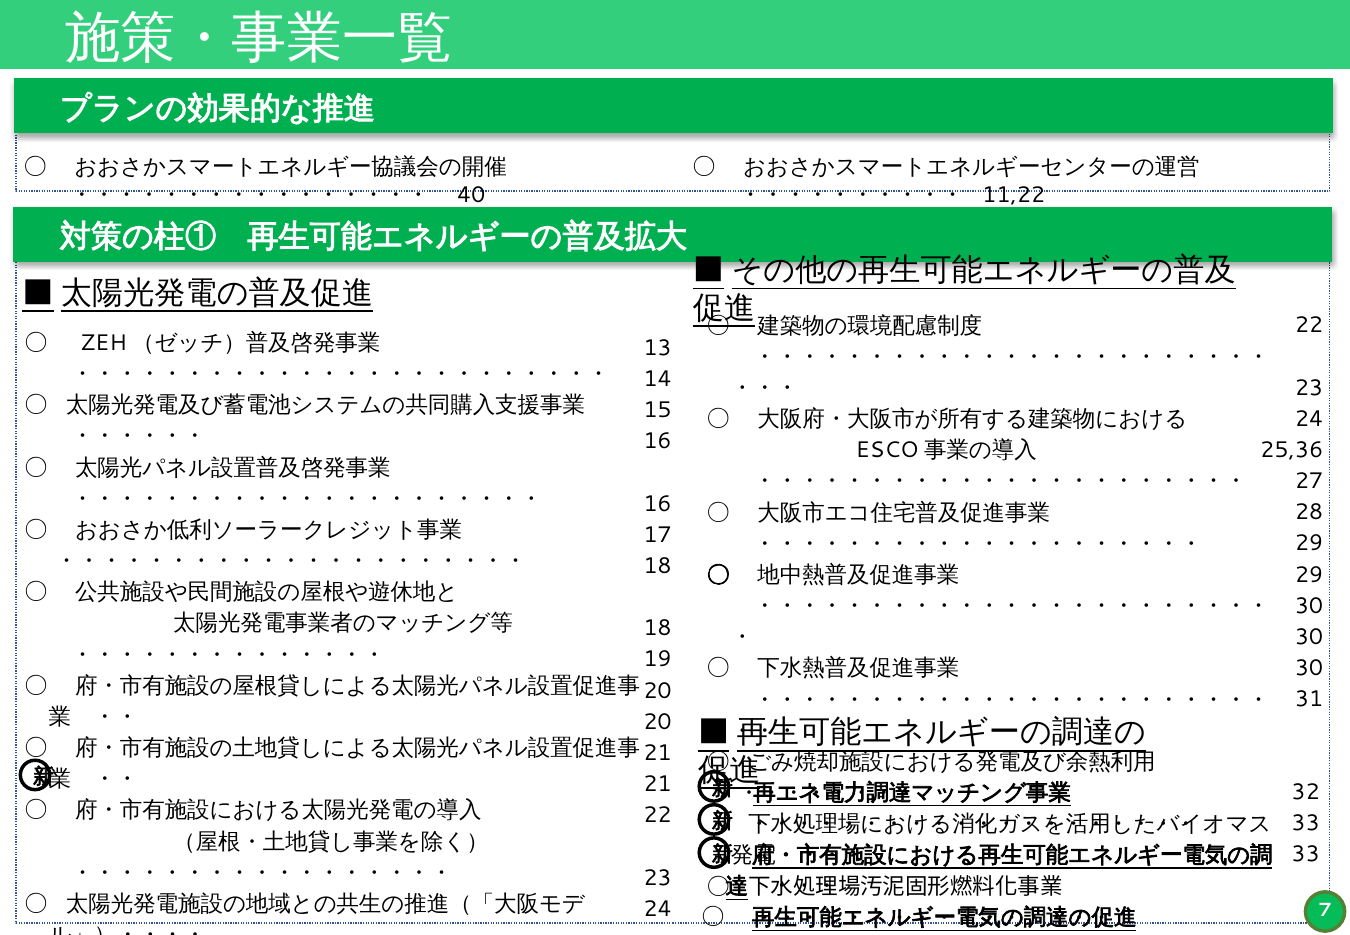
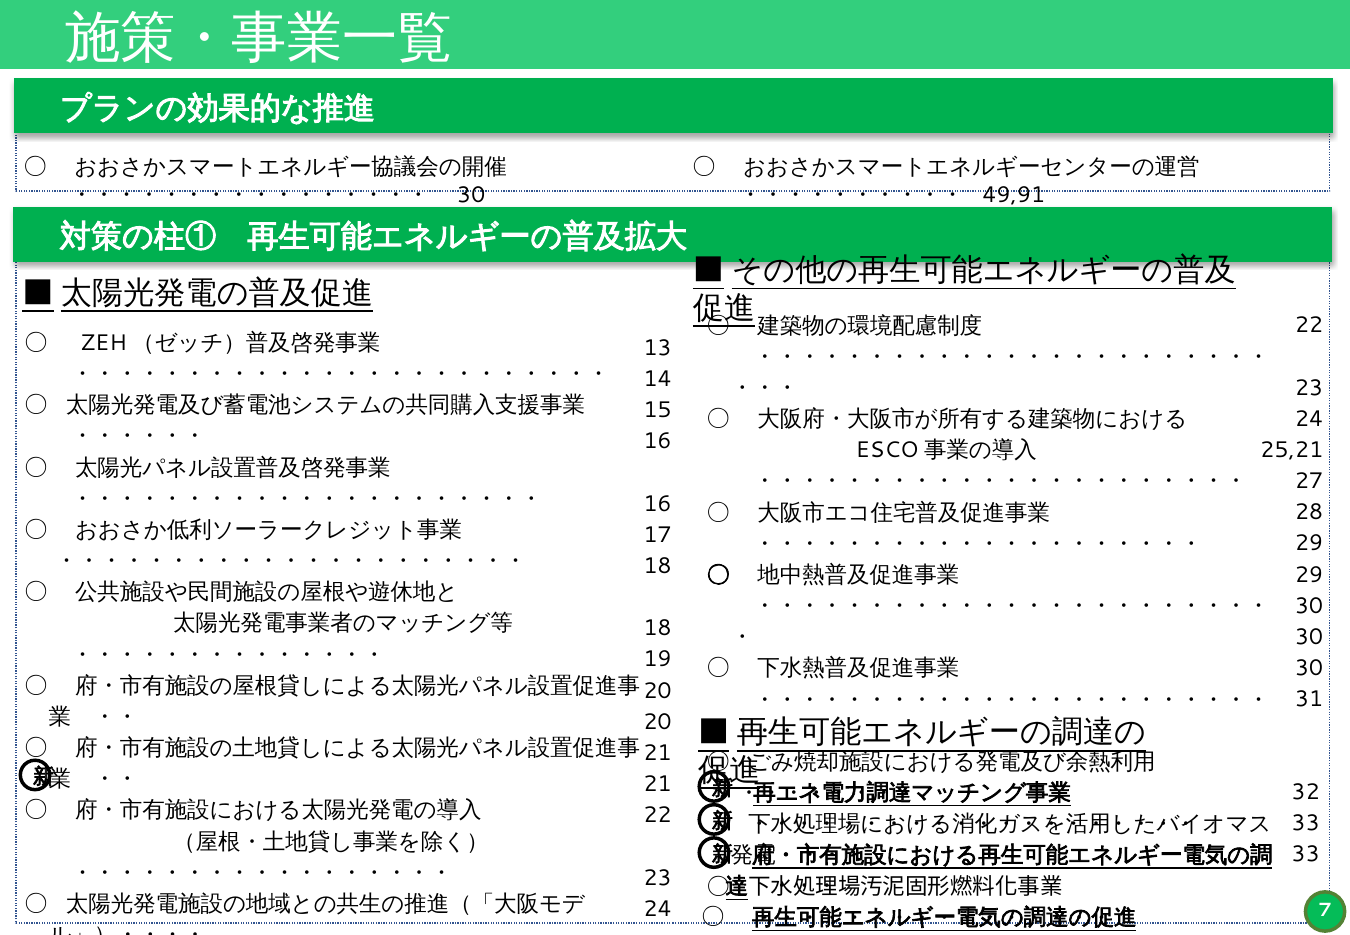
11,22: 11,22 -> 49,91
40 at (471, 195): 40 -> 30
25,36: 25,36 -> 25,21
